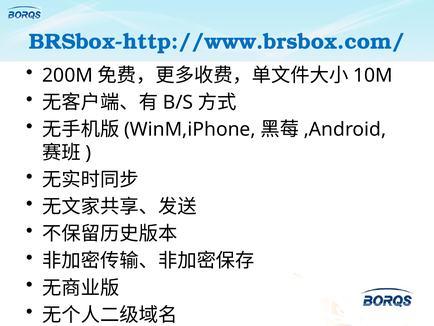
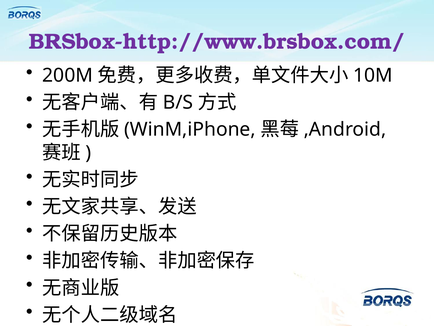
BRSbox-http://www.brsbox.com/ colour: blue -> purple
